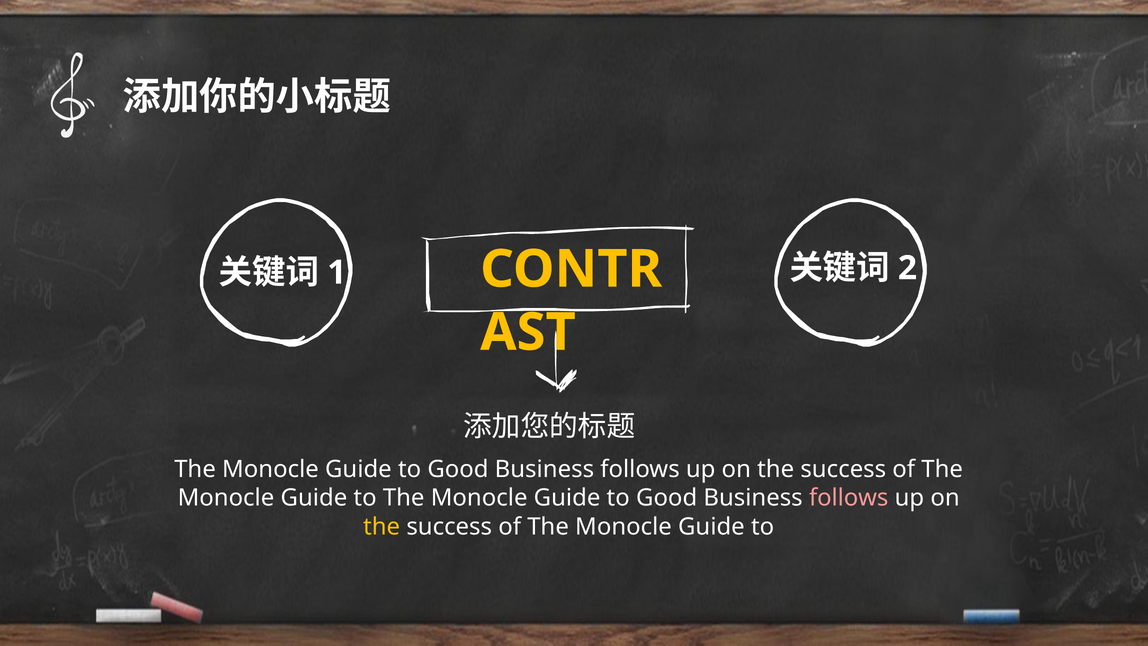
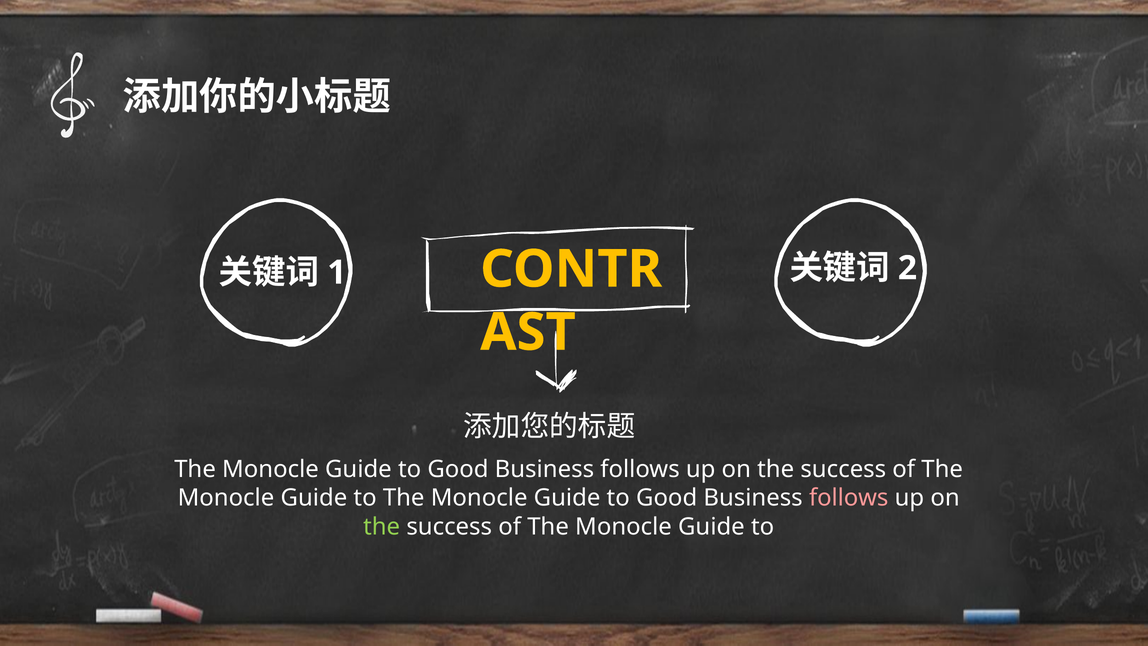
the at (382, 527) colour: yellow -> light green
